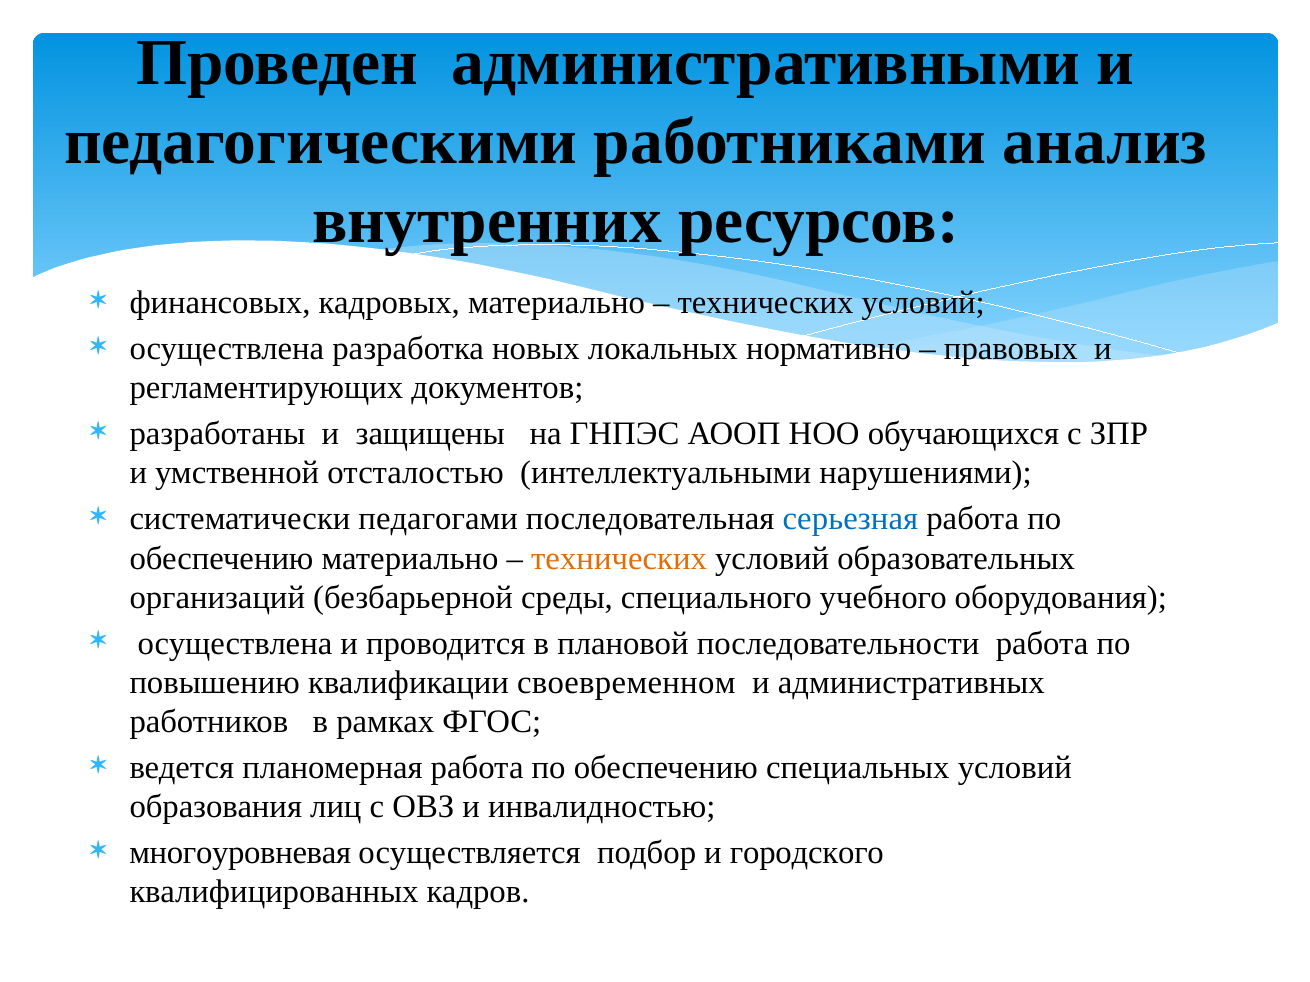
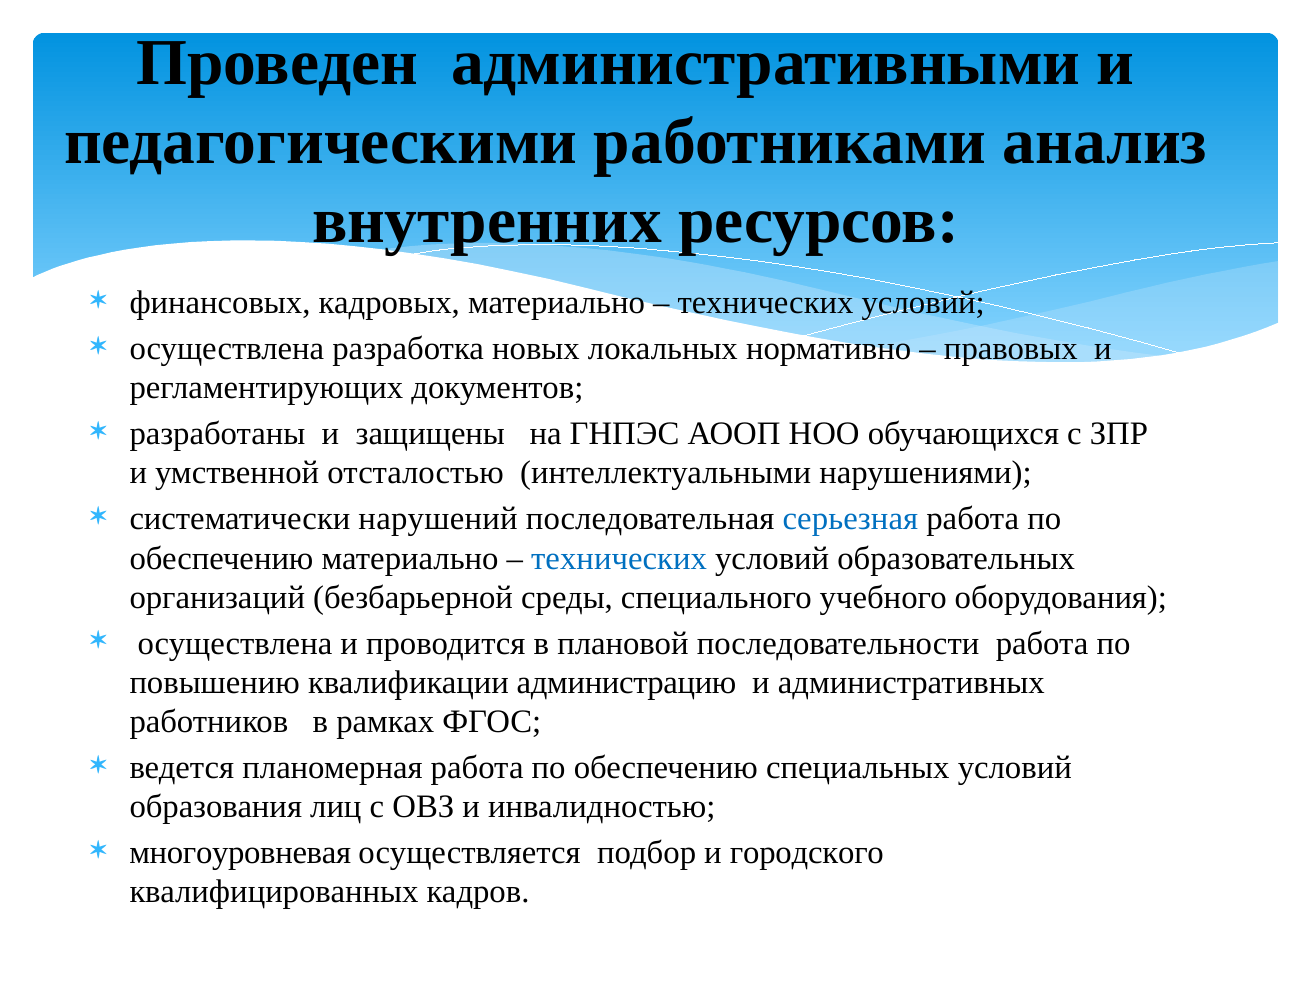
педагогами: педагогами -> нарушений
технических at (619, 559) colour: orange -> blue
своевременном: своевременном -> администрацию
